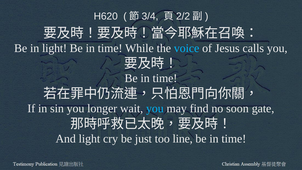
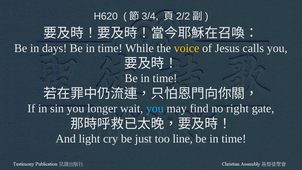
in light: light -> days
voice colour: light blue -> yellow
soon: soon -> right
